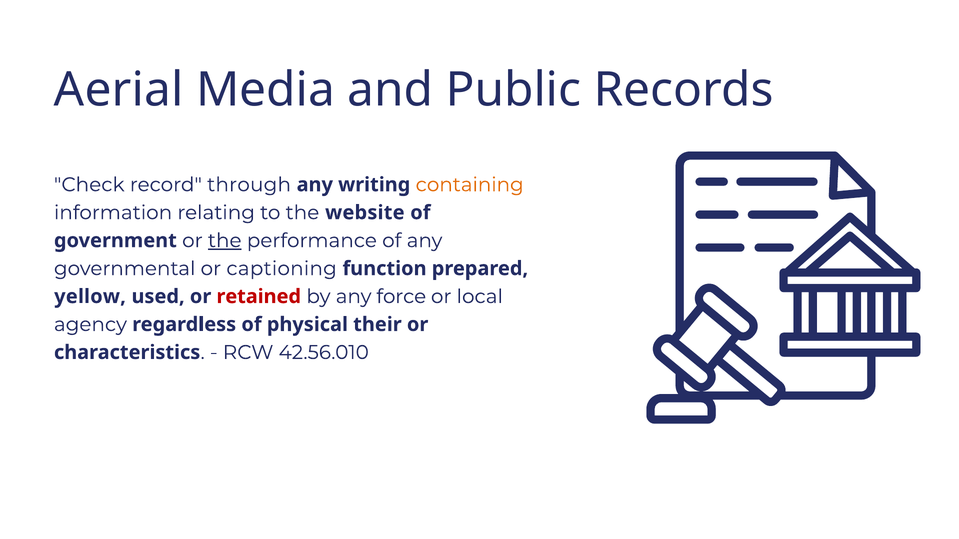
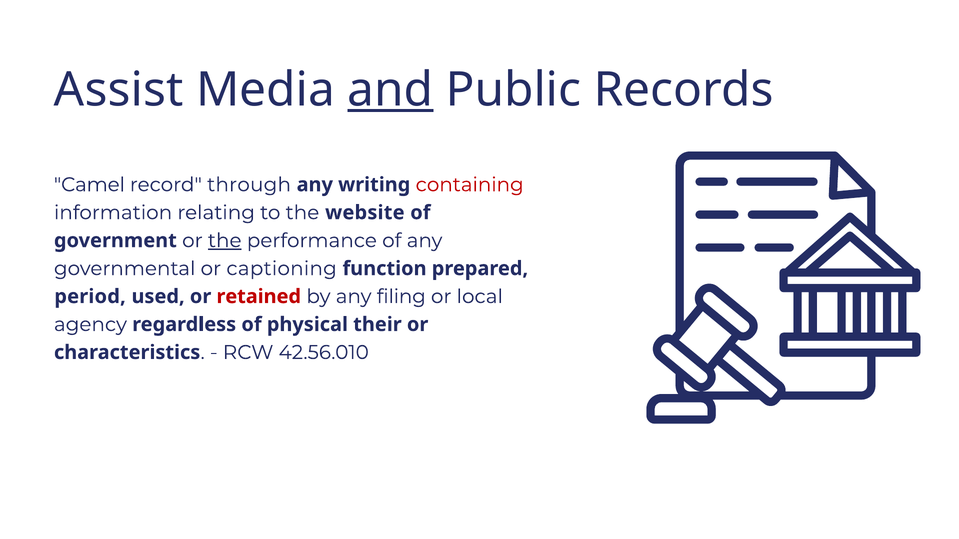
Aerial: Aerial -> Assist
and underline: none -> present
Check: Check -> Camel
containing colour: orange -> red
yellow: yellow -> period
force: force -> filing
